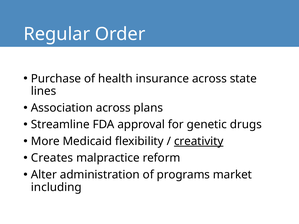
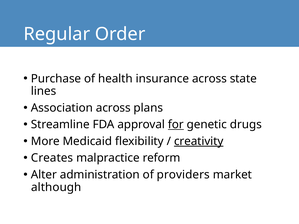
for underline: none -> present
programs: programs -> providers
including: including -> although
